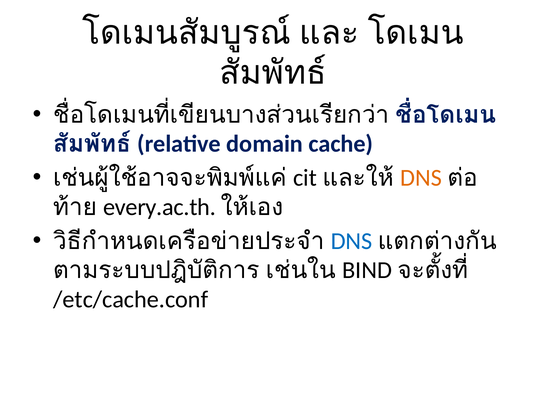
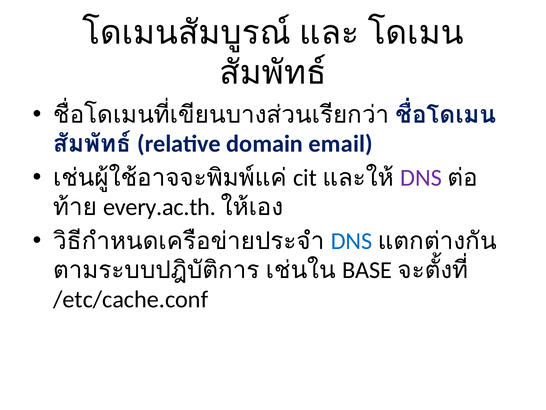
cache: cache -> email
DNS at (421, 178) colour: orange -> purple
BIND: BIND -> BASE
